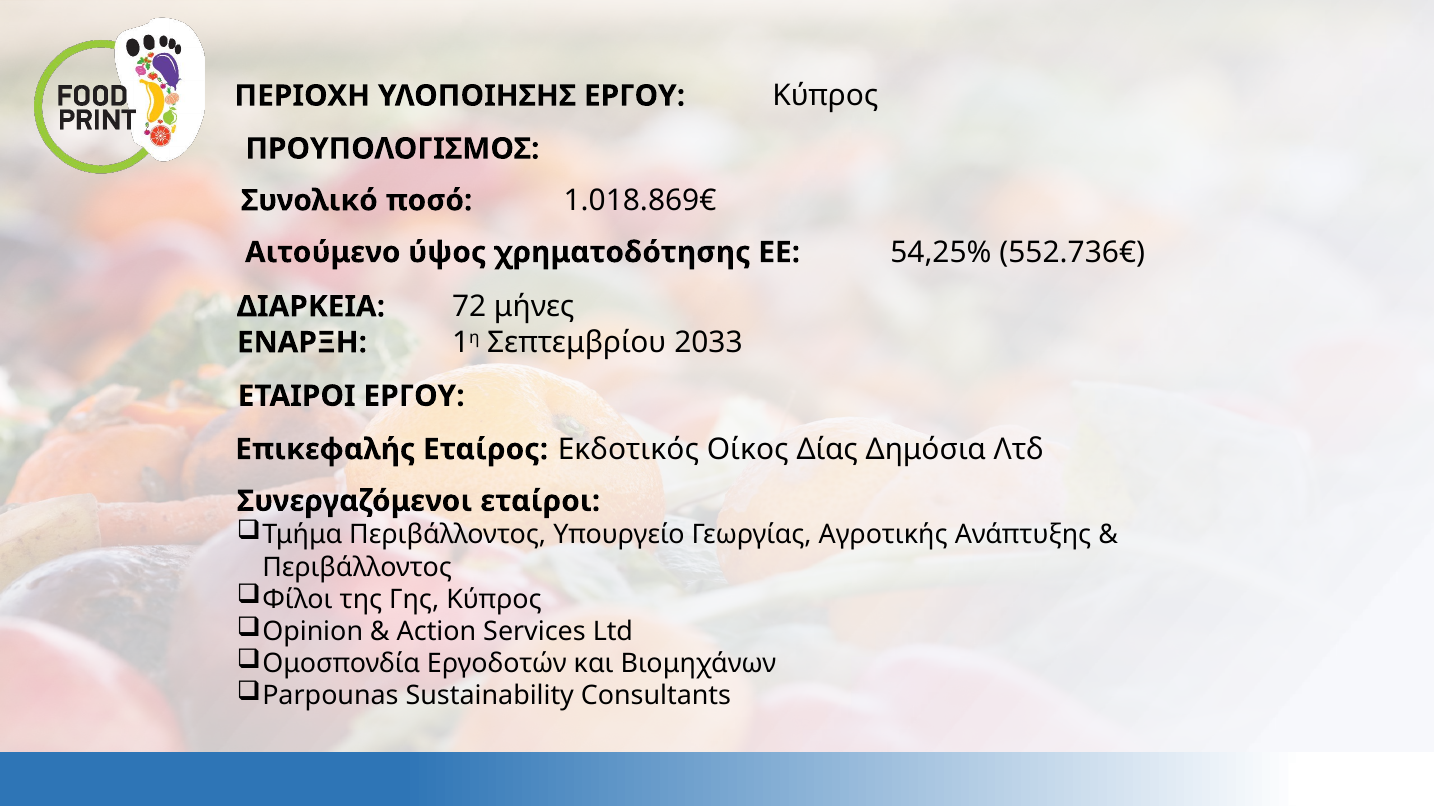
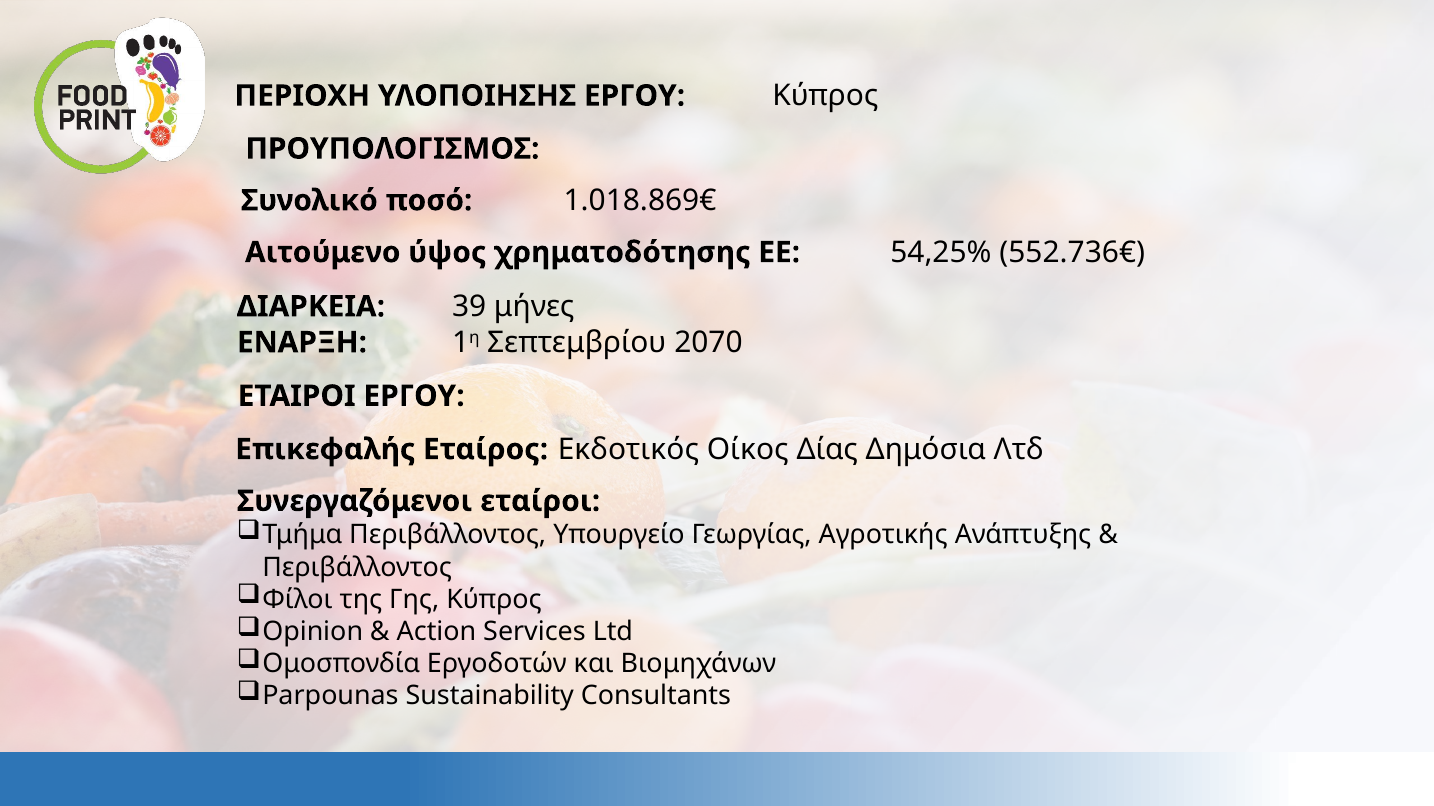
72: 72 -> 39
2033: 2033 -> 2070
